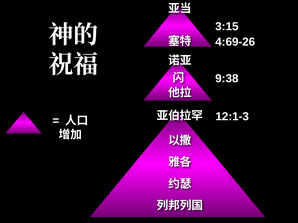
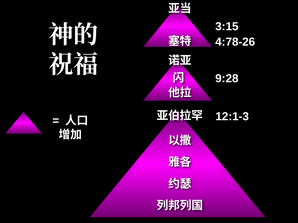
4:69-26: 4:69-26 -> 4:78-26
9:38: 9:38 -> 9:28
